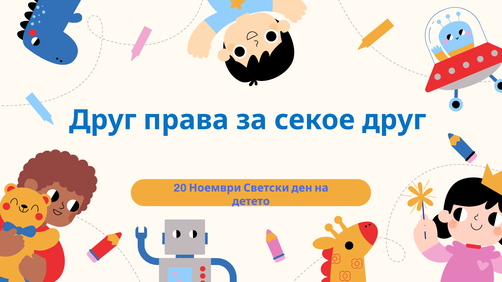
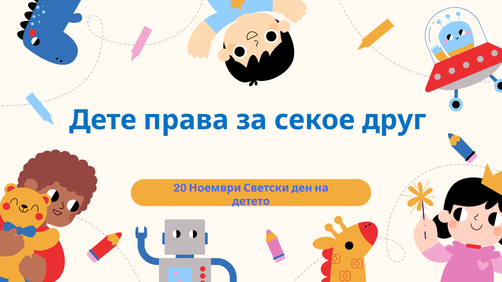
Друг at (103, 120): Друг -> Дете
